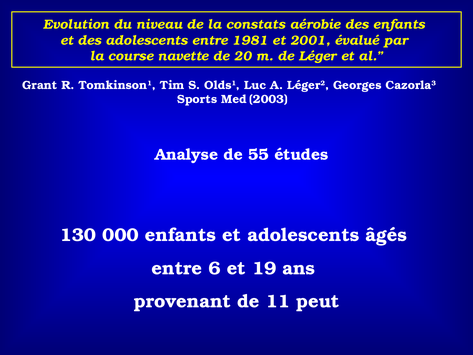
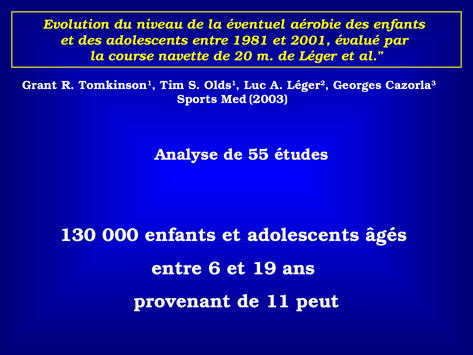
constats: constats -> éventuel
